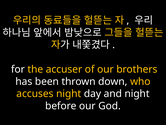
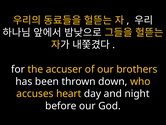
accuses night: night -> heart
